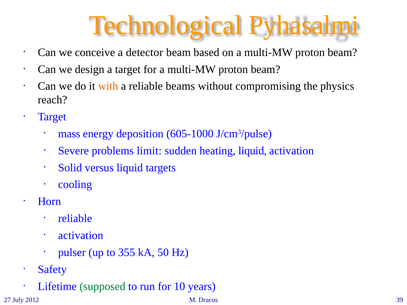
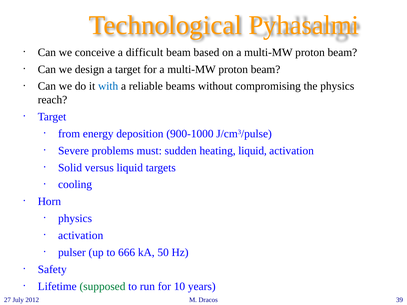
detector: detector -> difficult
with colour: orange -> blue
mass: mass -> from
605-1000: 605-1000 -> 900-1000
limit: limit -> must
reliable at (75, 219): reliable -> physics
355: 355 -> 666
